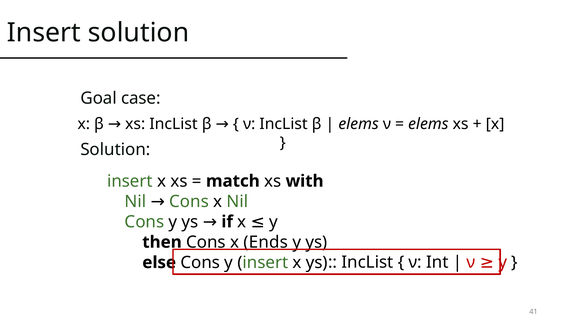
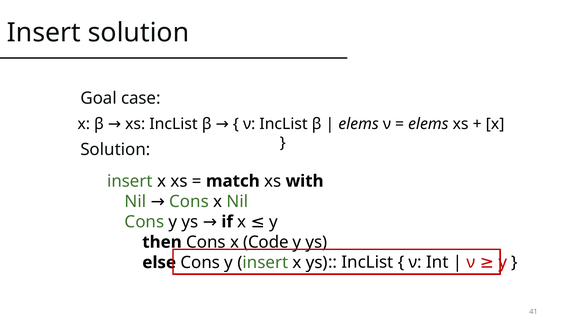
Ends: Ends -> Code
